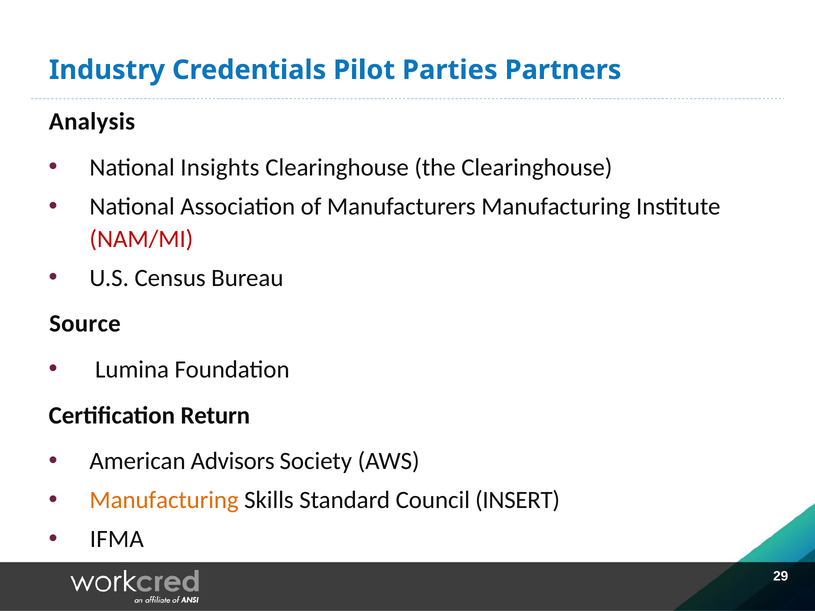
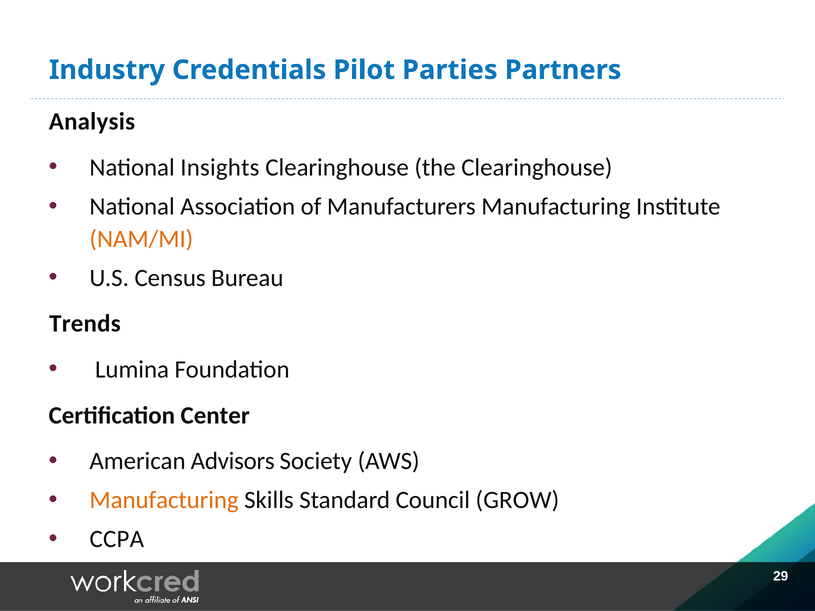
NAM/MI colour: red -> orange
Source: Source -> Trends
Return: Return -> Center
INSERT: INSERT -> GROW
IFMA: IFMA -> CCPA
